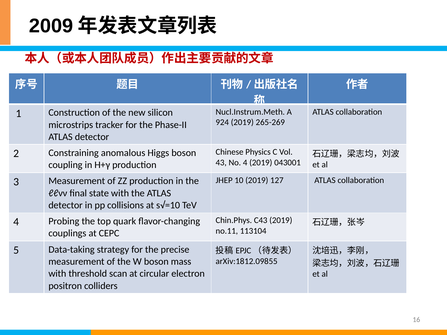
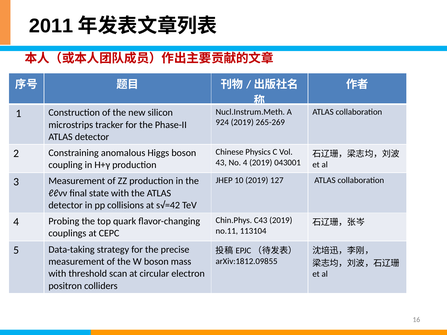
2009: 2009 -> 2011
s√=10: s√=10 -> s√=42
